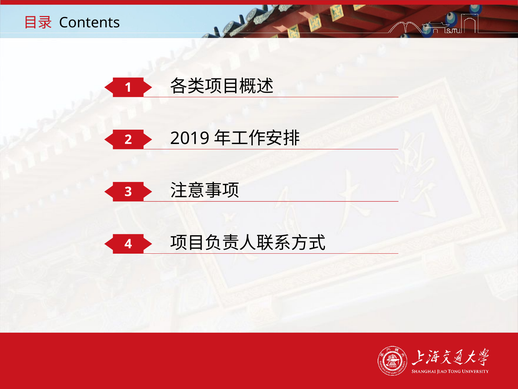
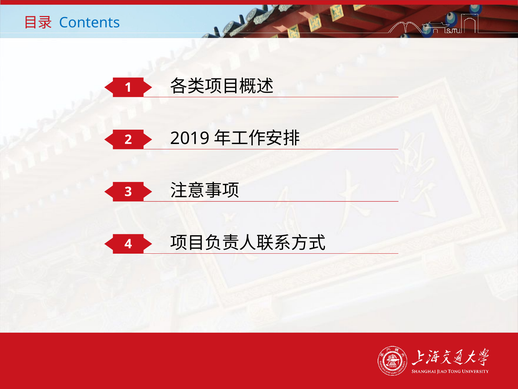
Contents colour: black -> blue
